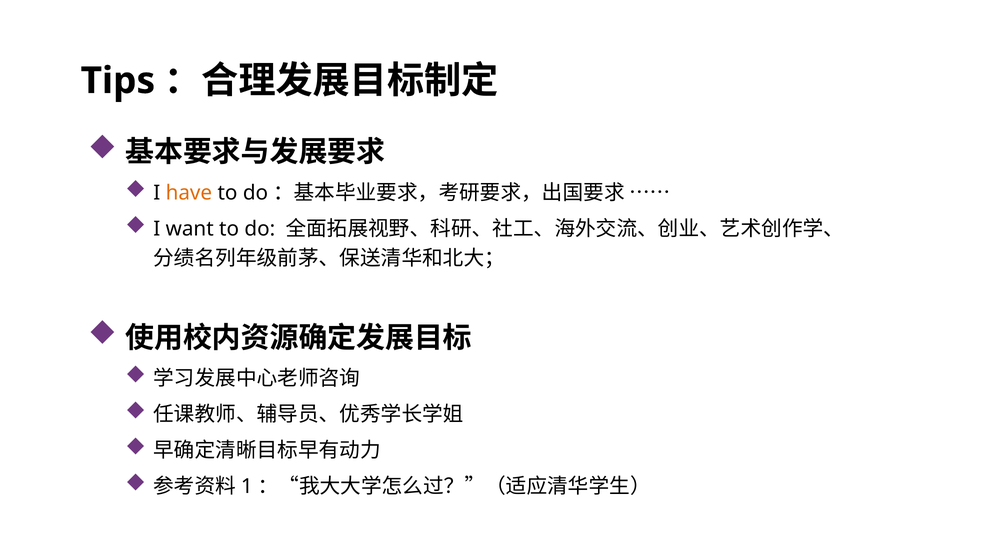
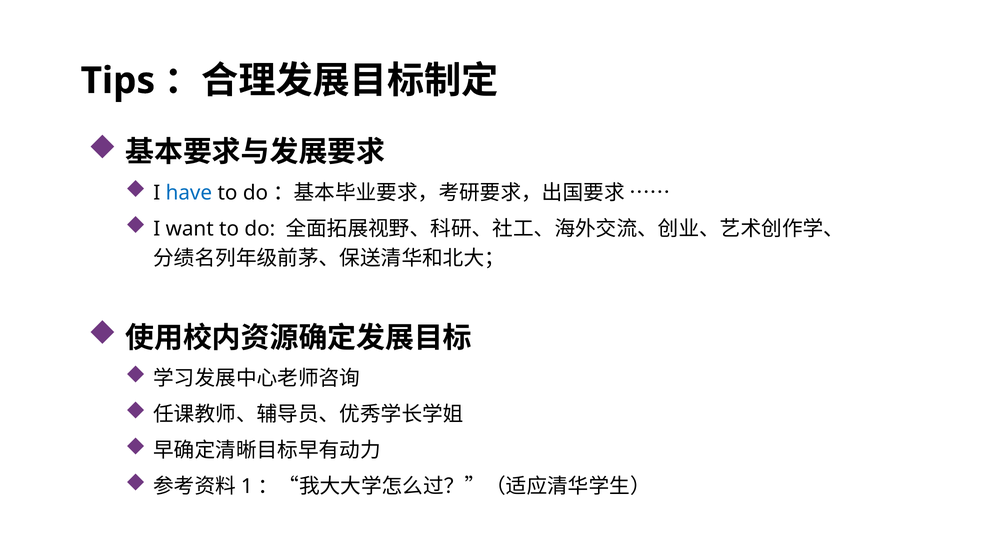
have colour: orange -> blue
